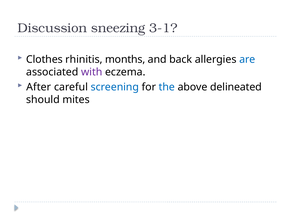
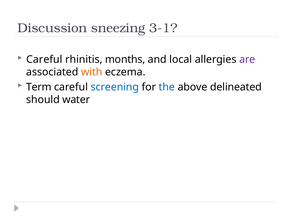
Clothes at (44, 59): Clothes -> Careful
back: back -> local
are colour: blue -> purple
with colour: purple -> orange
After: After -> Term
mites: mites -> water
